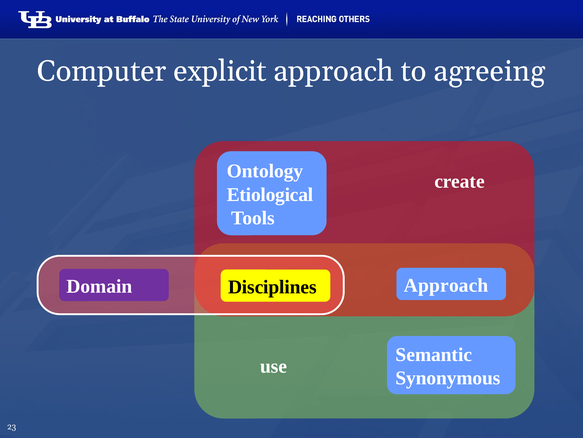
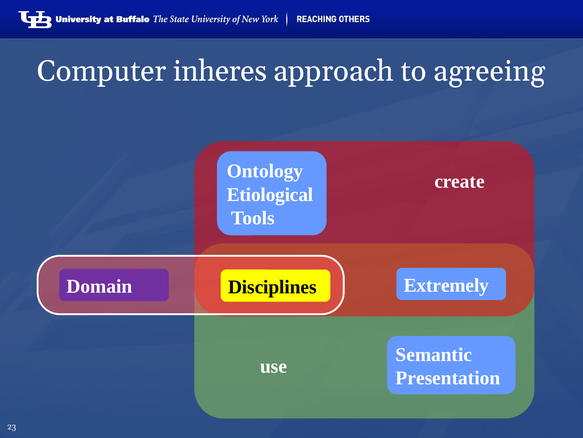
explicit: explicit -> inheres
Approach at (446, 285): Approach -> Extremely
Synonymous: Synonymous -> Presentation
